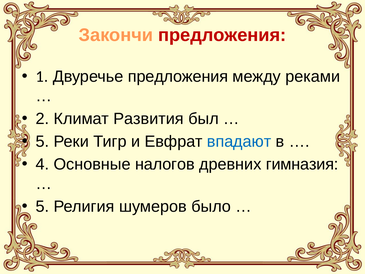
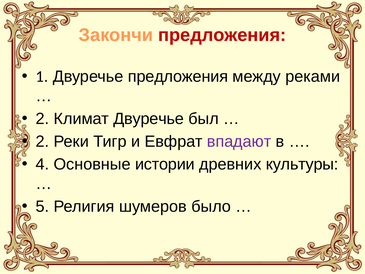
Климат Развития: Развития -> Двуречье
5 at (42, 141): 5 -> 2
впадают colour: blue -> purple
налогов: налогов -> истории
гимназия: гимназия -> культуры
